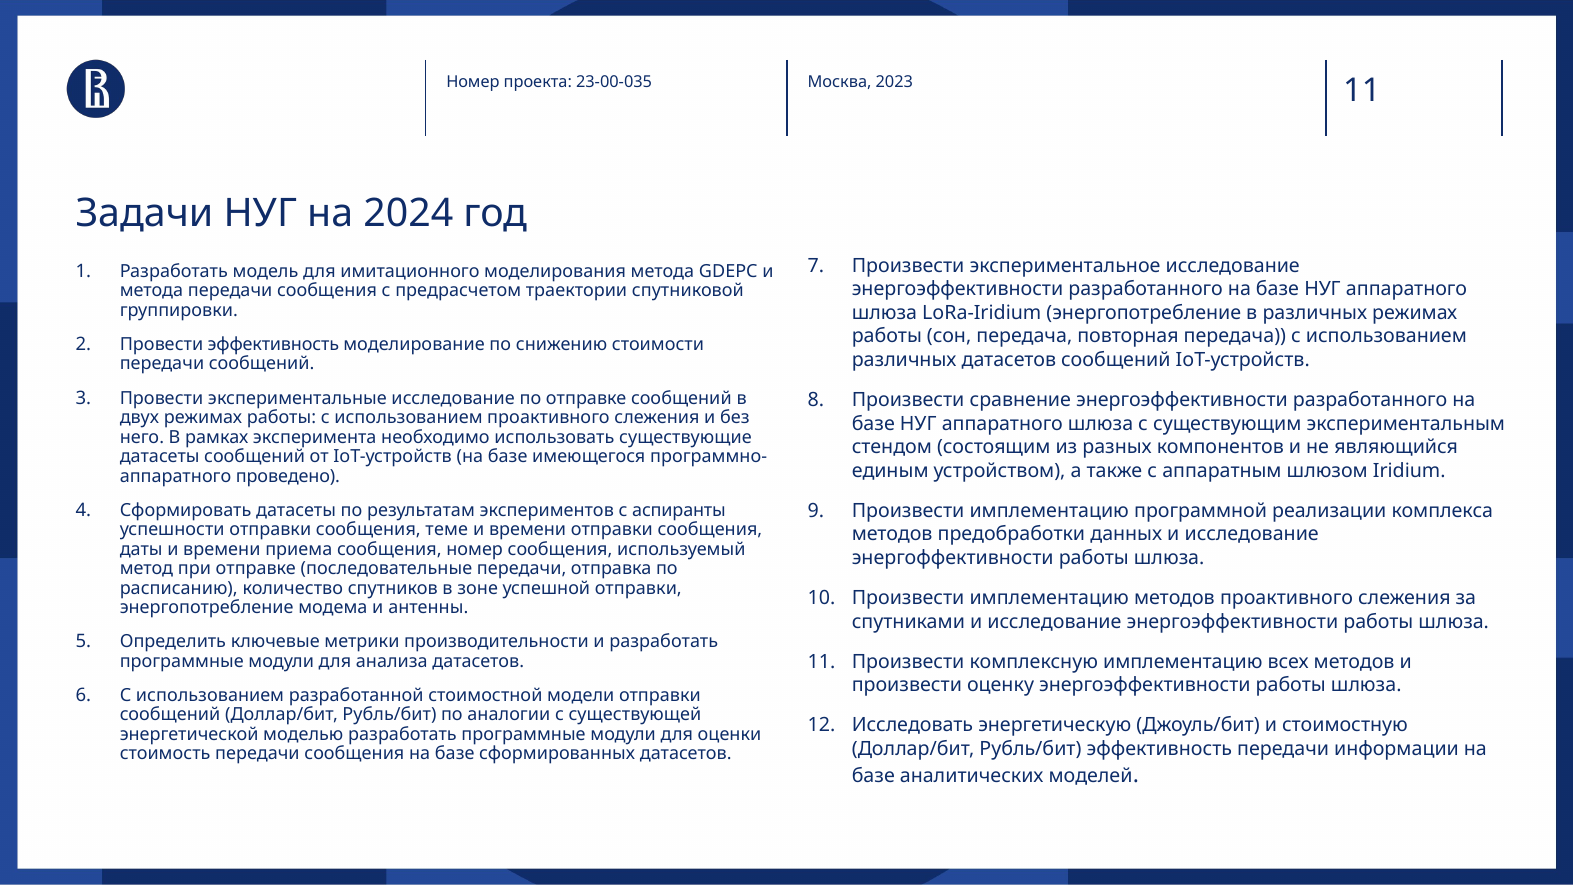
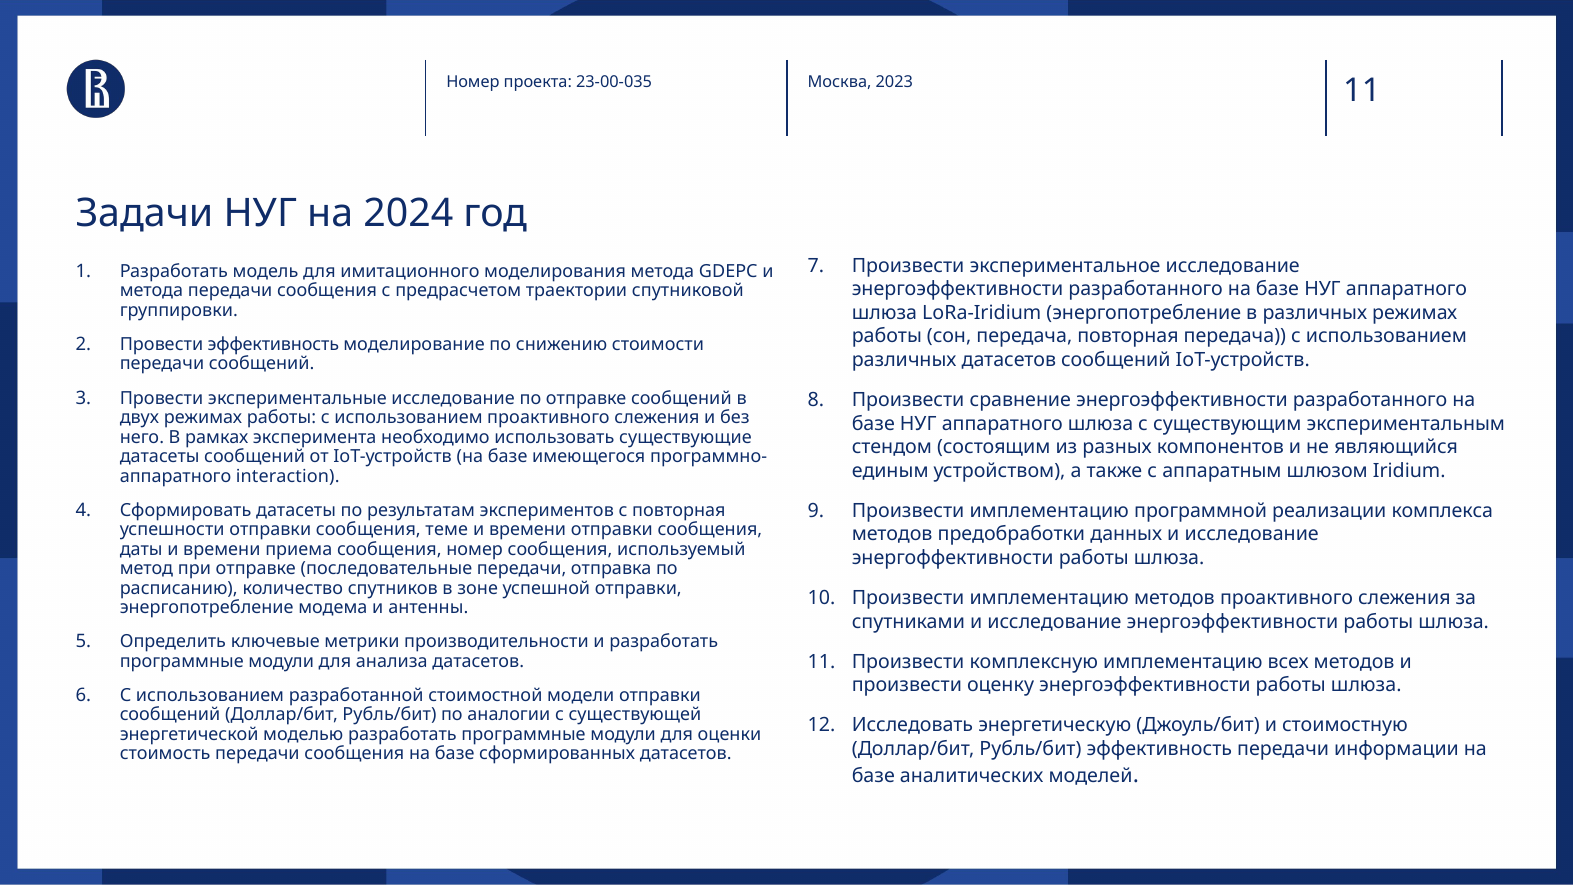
проведено: проведено -> interaction
с аспиранты: аспиранты -> повторная
